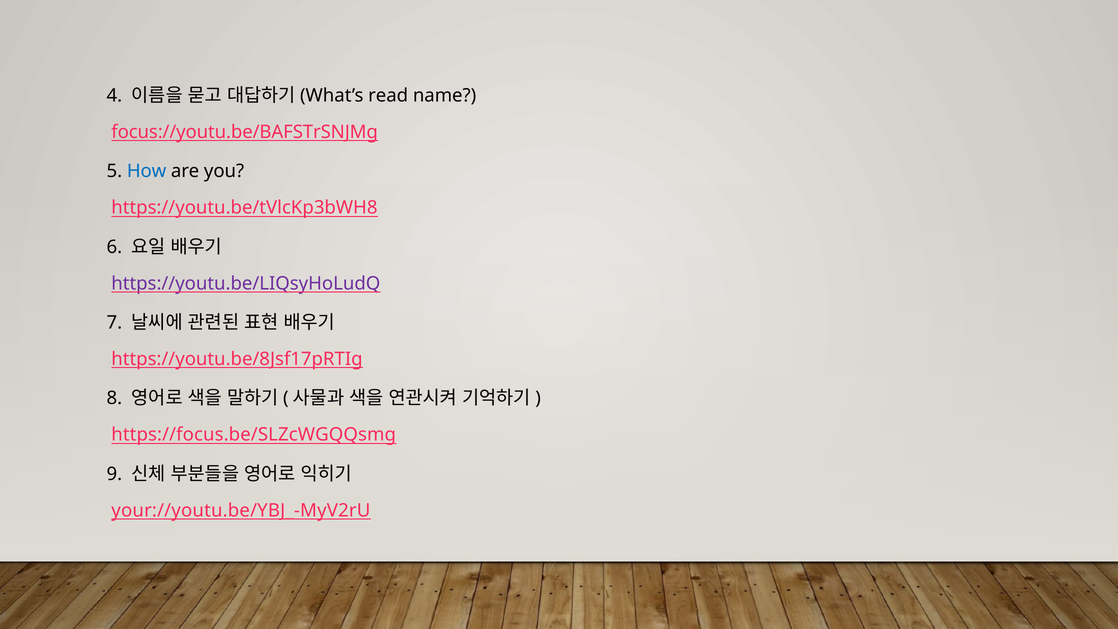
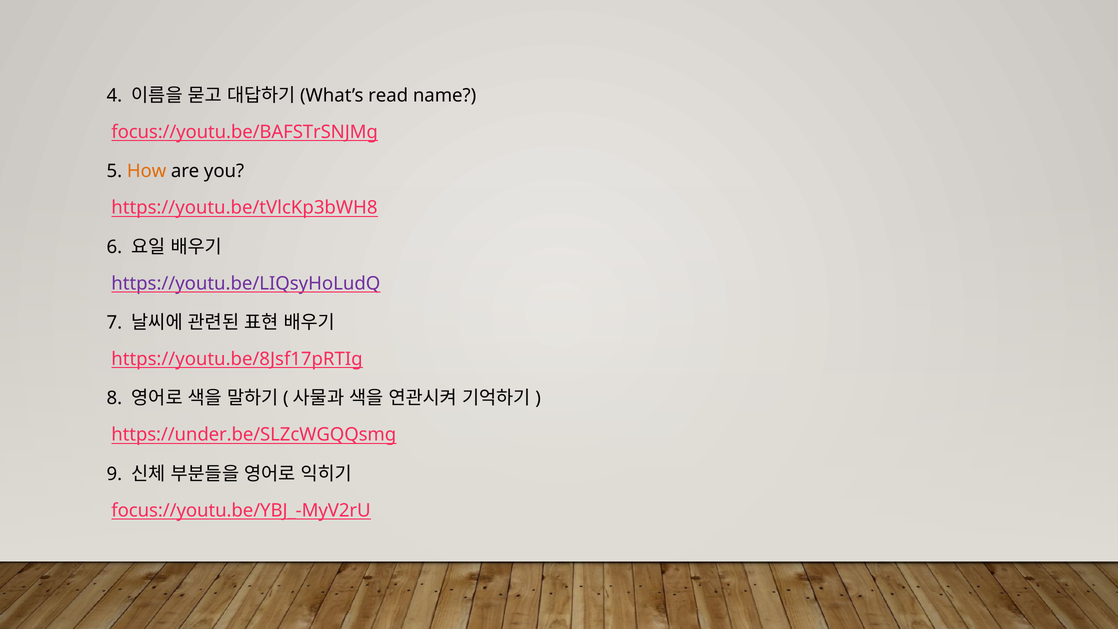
How colour: blue -> orange
https://focus.be/SLZcWGQQsmg: https://focus.be/SLZcWGQQsmg -> https://under.be/SLZcWGQQsmg
your://youtu.be/YBJ_-MyV2rU: your://youtu.be/YBJ_-MyV2rU -> focus://youtu.be/YBJ_-MyV2rU
